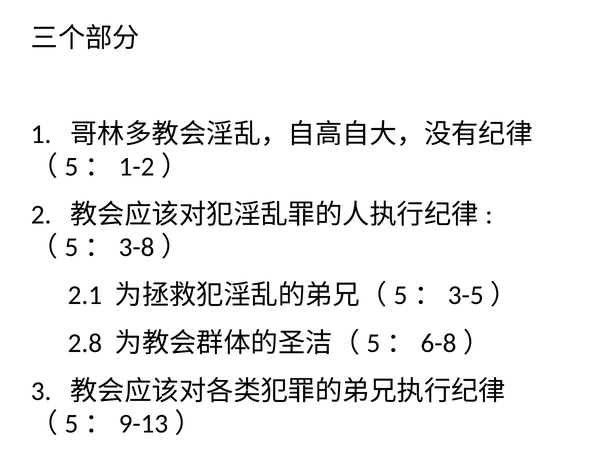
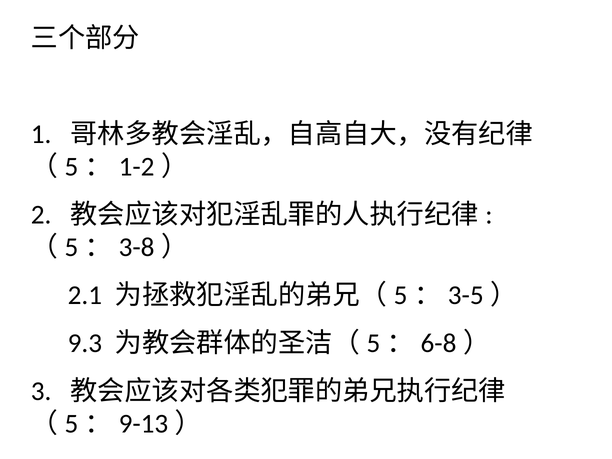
2.8: 2.8 -> 9.3
